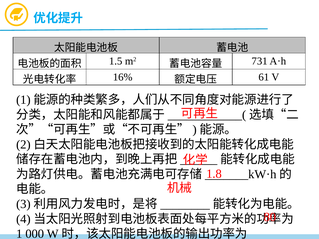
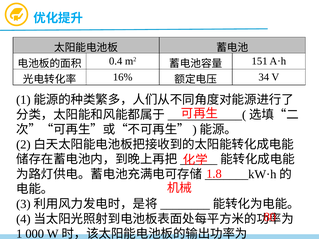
1.5: 1.5 -> 0.4
731: 731 -> 151
61: 61 -> 34
